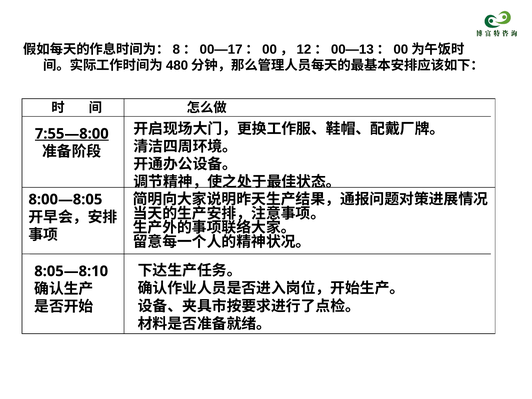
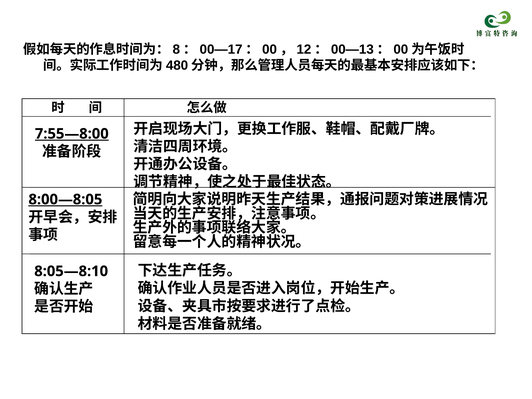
8:00—8:05 underline: none -> present
